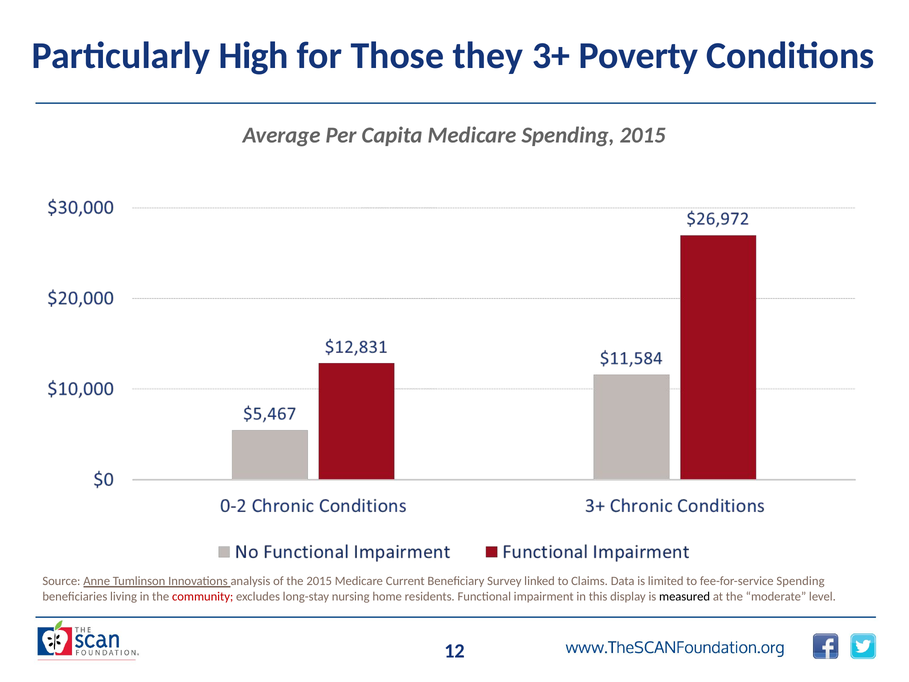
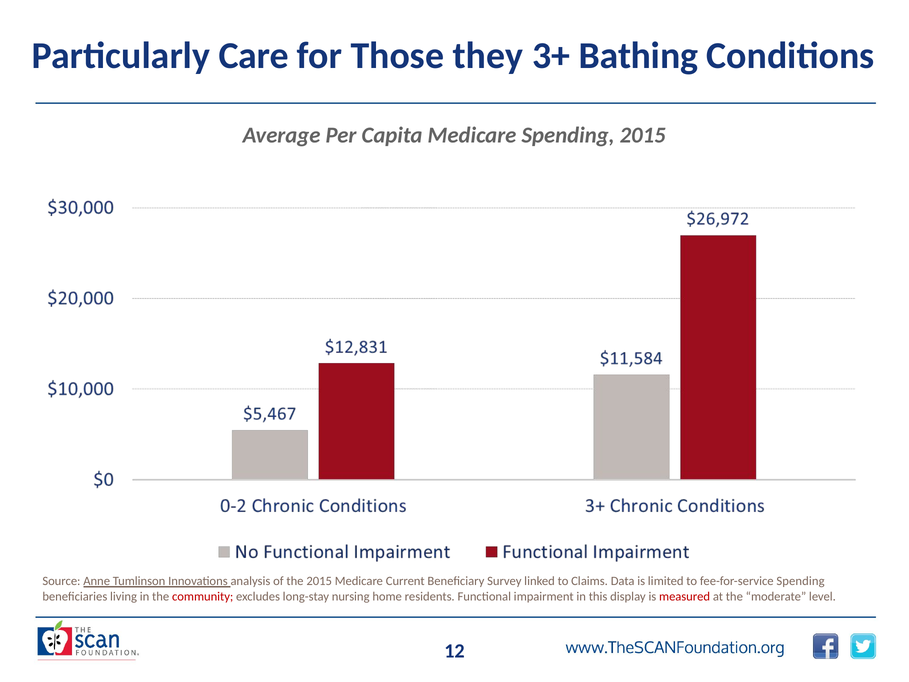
High: High -> Care
Poverty: Poverty -> Bathing
measured colour: black -> red
